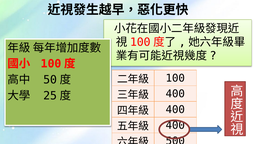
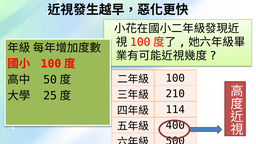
400 at (175, 94): 400 -> 210
400 at (175, 110): 400 -> 114
